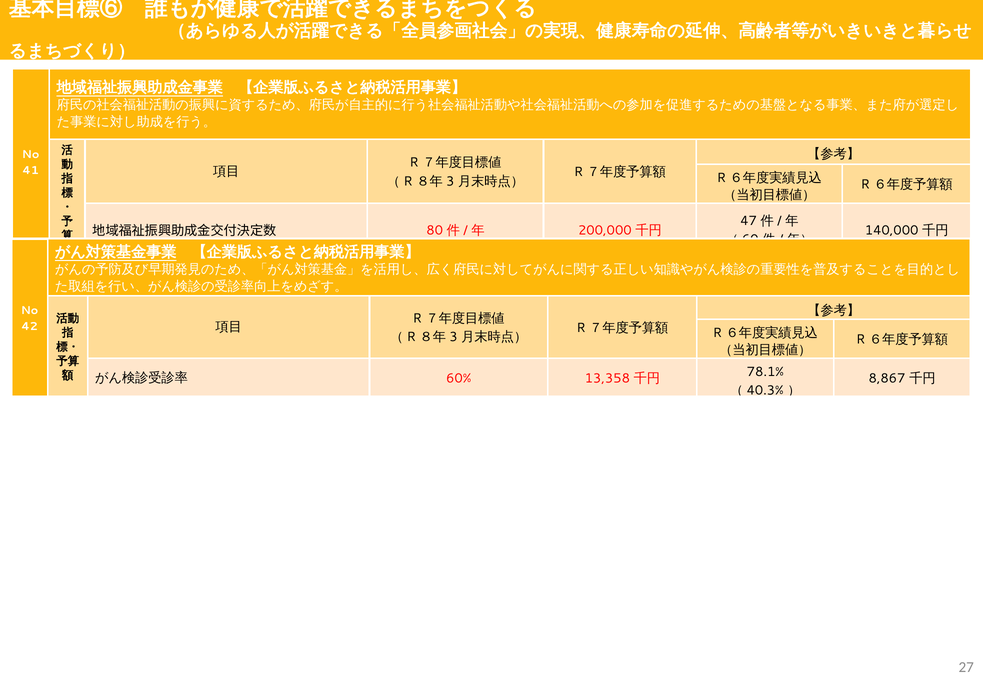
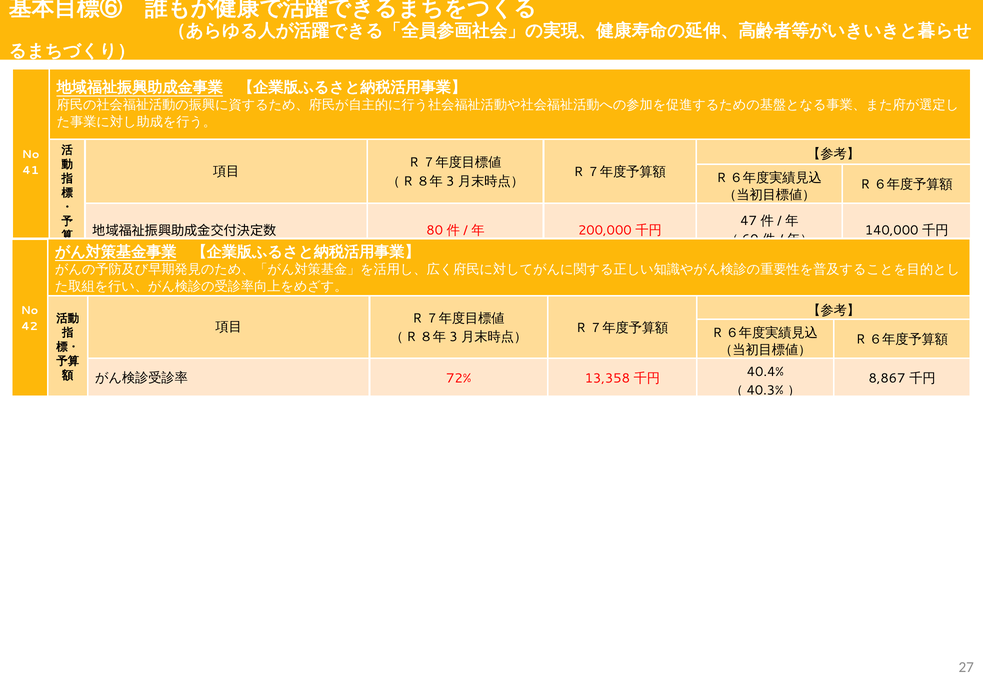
78.1%: 78.1% -> 40.4%
60%: 60% -> 72%
